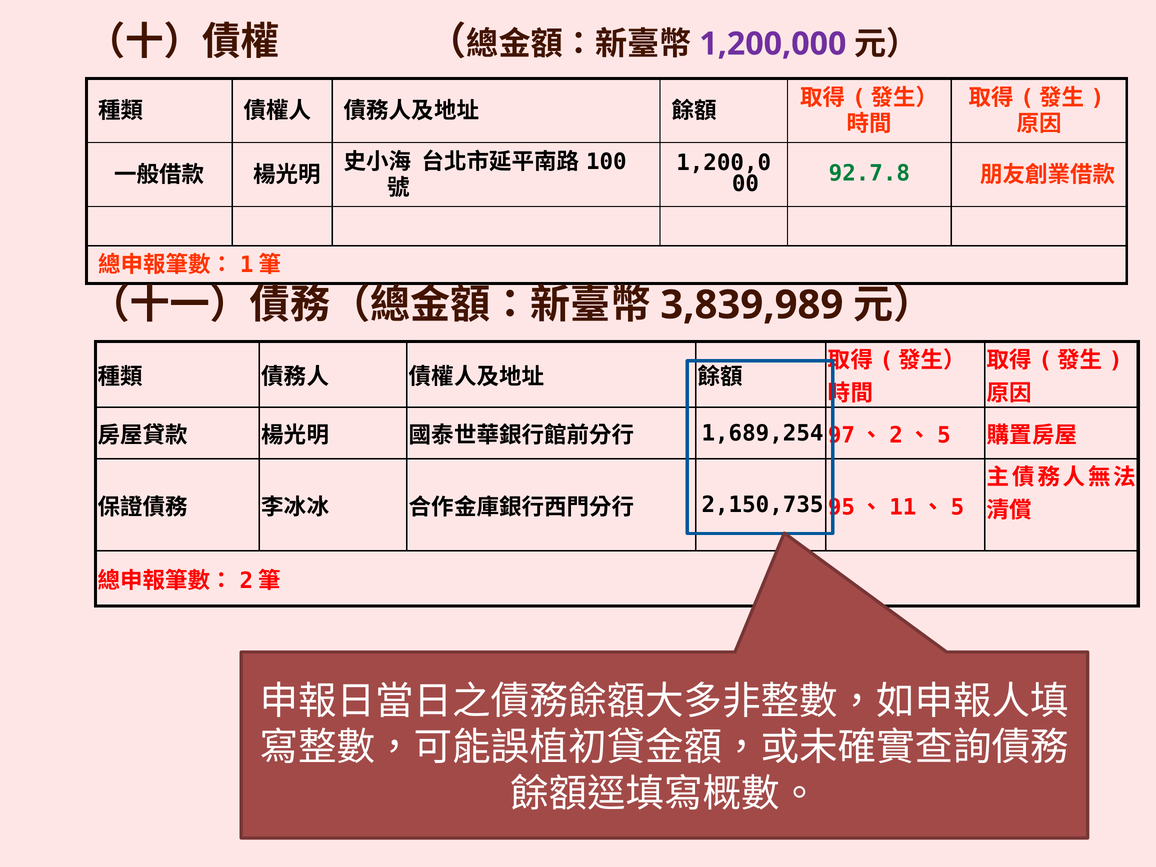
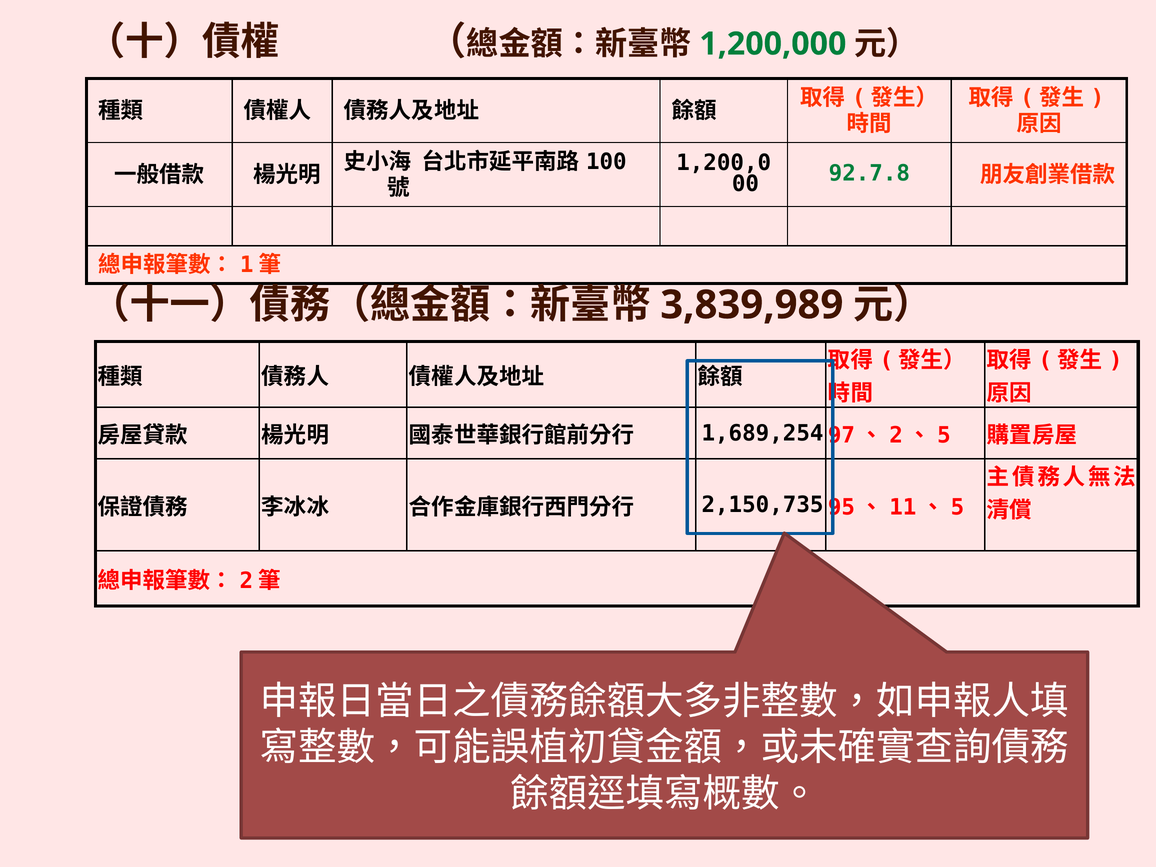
1,200,000 colour: purple -> green
